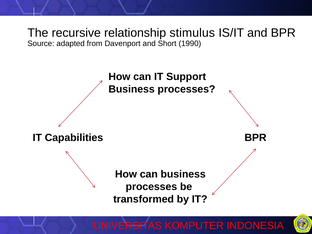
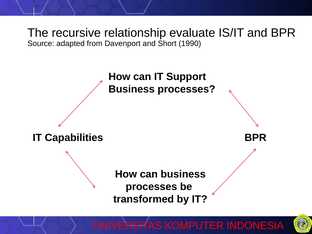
stimulus: stimulus -> evaluate
